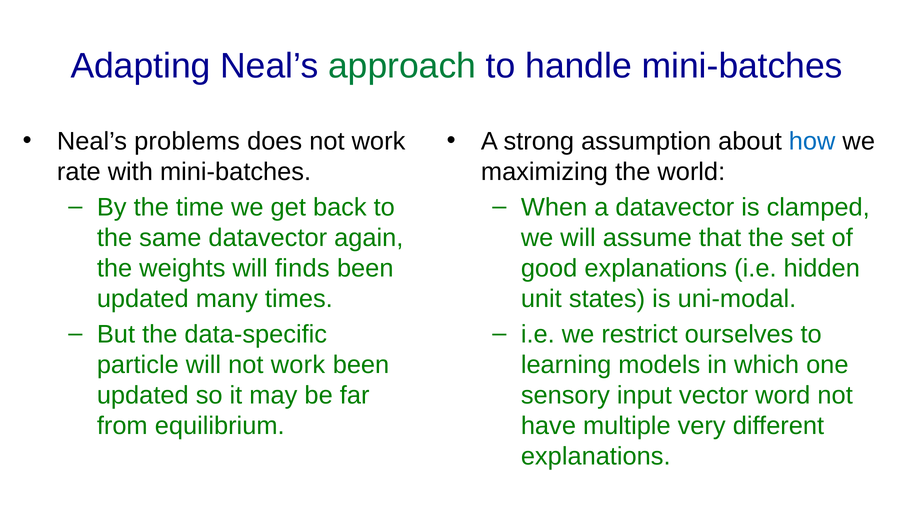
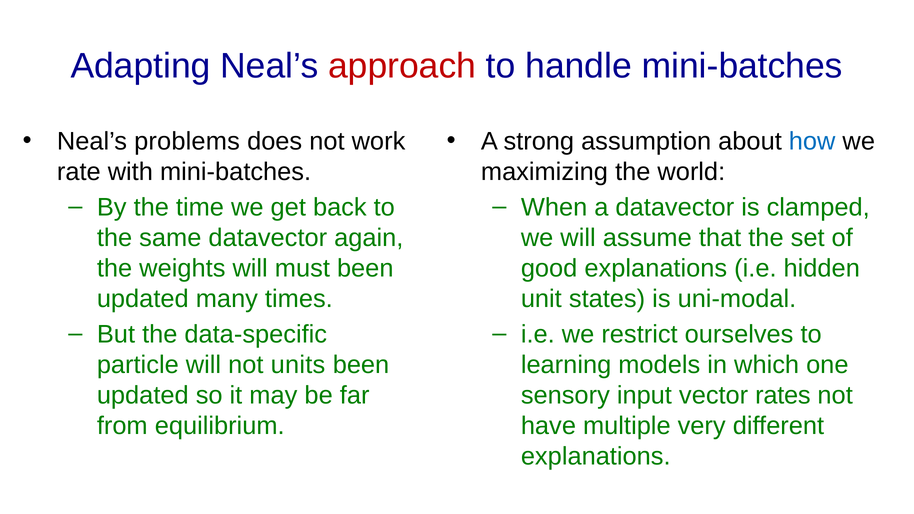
approach colour: green -> red
finds: finds -> must
will not work: work -> units
word: word -> rates
